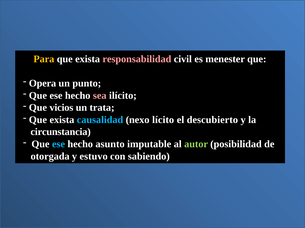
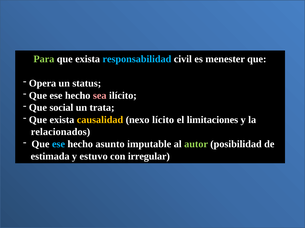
Para colour: yellow -> light green
responsabilidad colour: pink -> light blue
punto: punto -> status
vicios: vicios -> social
causalidad colour: light blue -> yellow
descubierto: descubierto -> limitaciones
circunstancia: circunstancia -> relacionados
otorgada: otorgada -> estimada
sabiendo: sabiendo -> irregular
